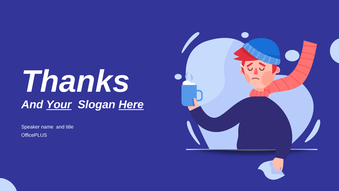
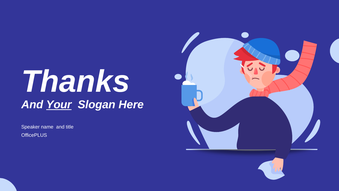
Here underline: present -> none
